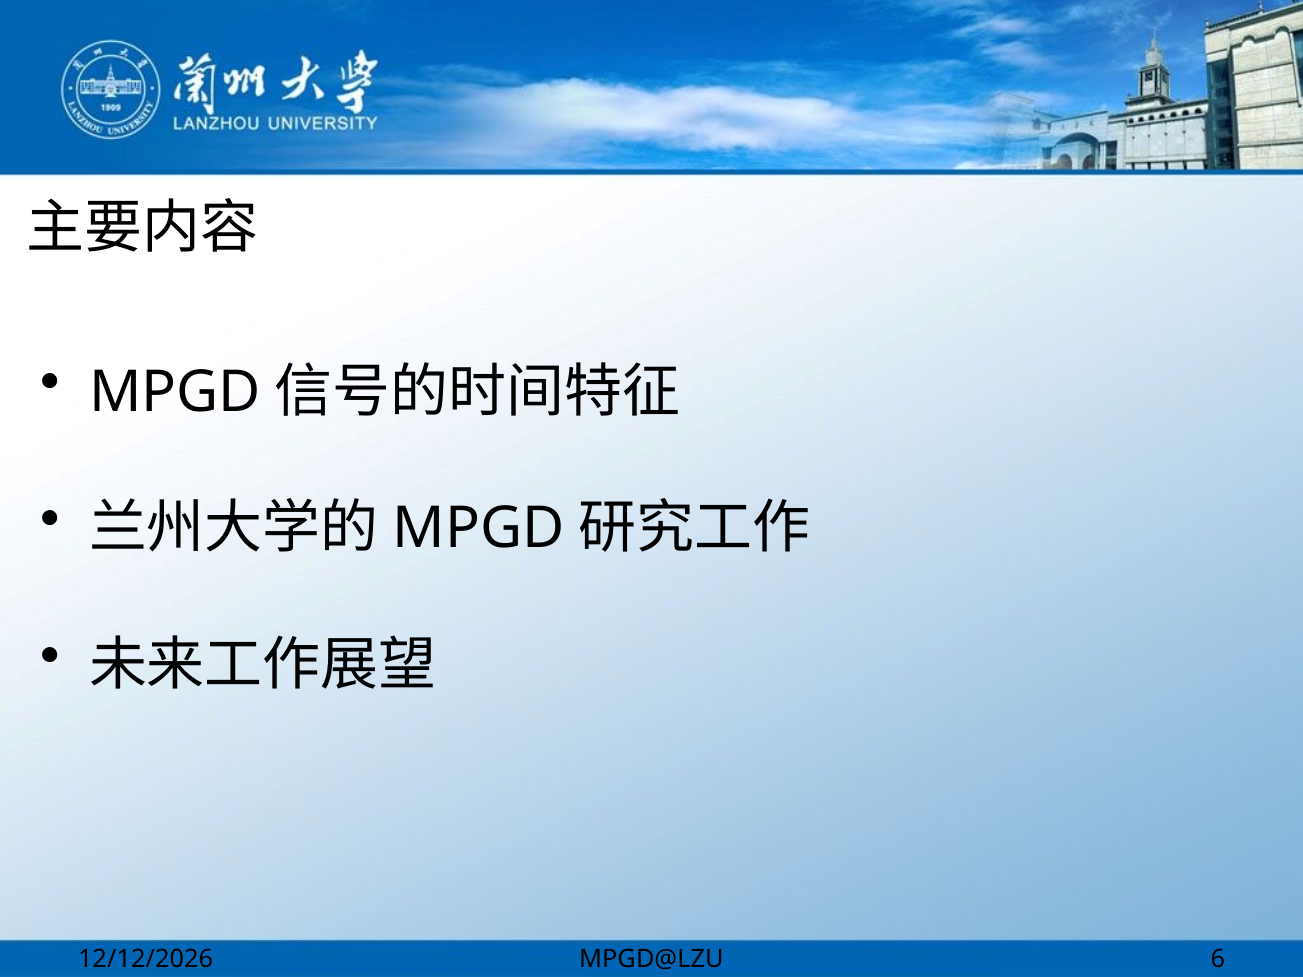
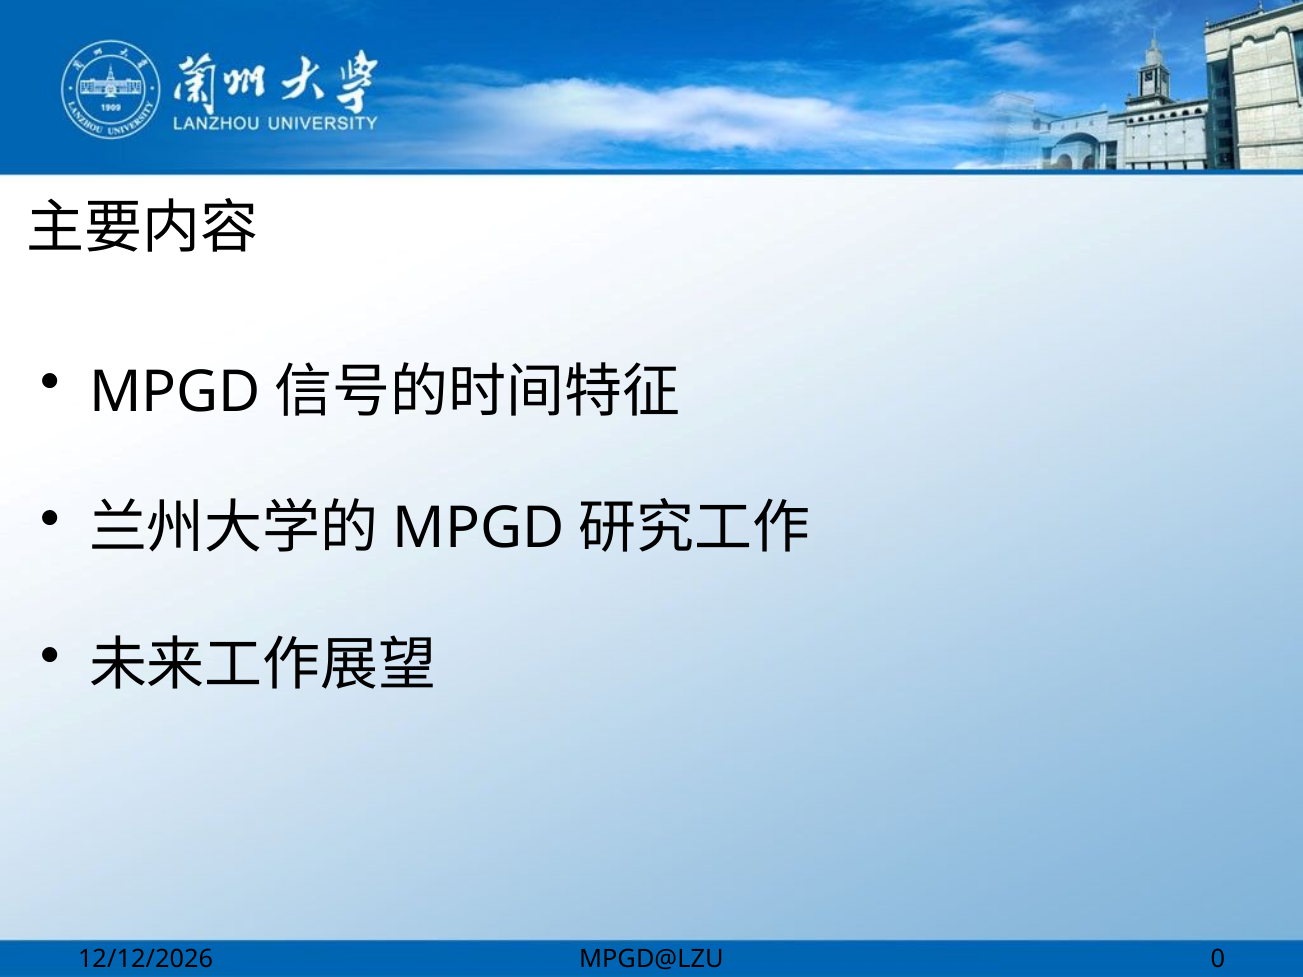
6: 6 -> 0
